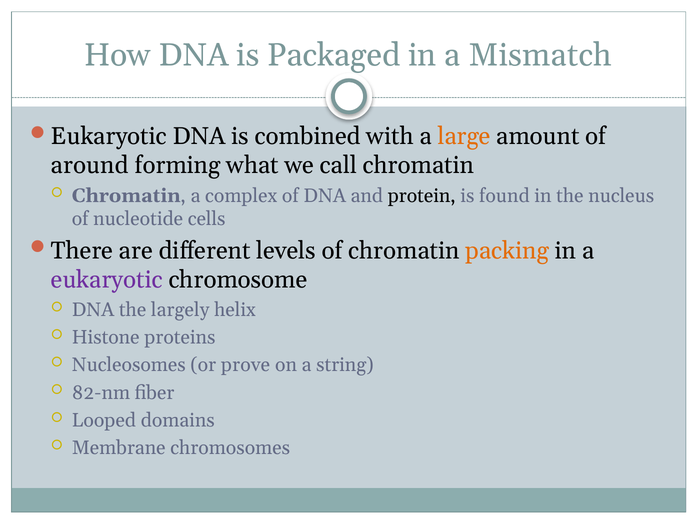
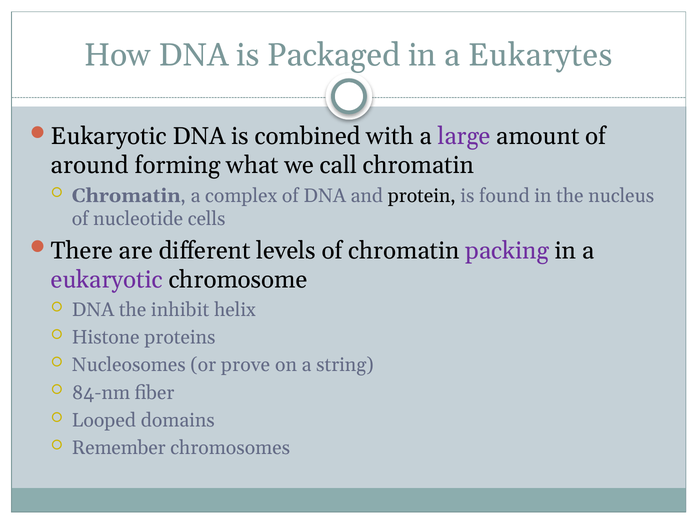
Mismatch: Mismatch -> Eukarytes
large colour: orange -> purple
packing colour: orange -> purple
largely: largely -> inhibit
82-nm: 82-nm -> 84-nm
Membrane: Membrane -> Remember
